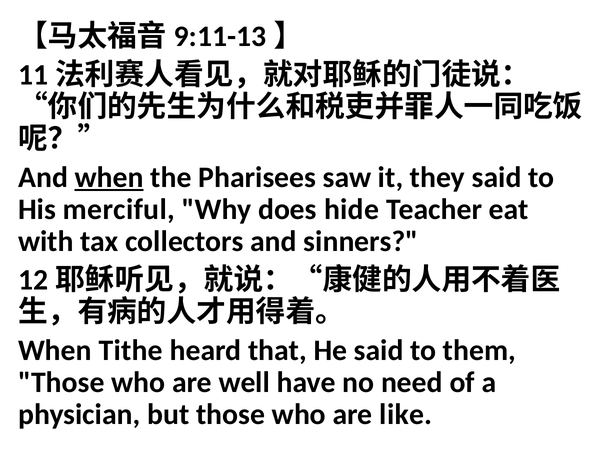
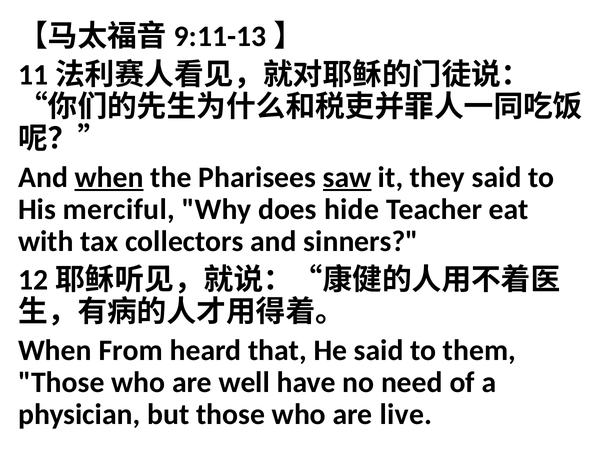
saw underline: none -> present
Tithe: Tithe -> From
like: like -> live
